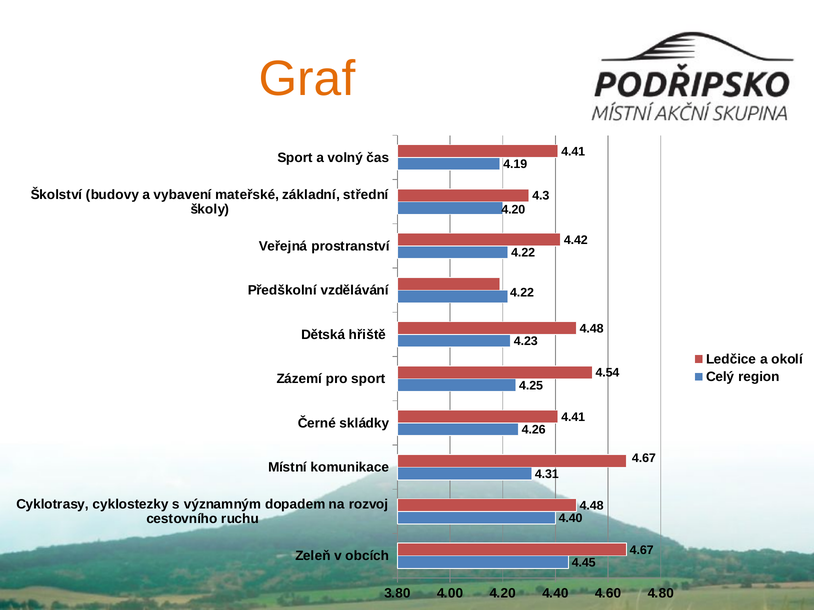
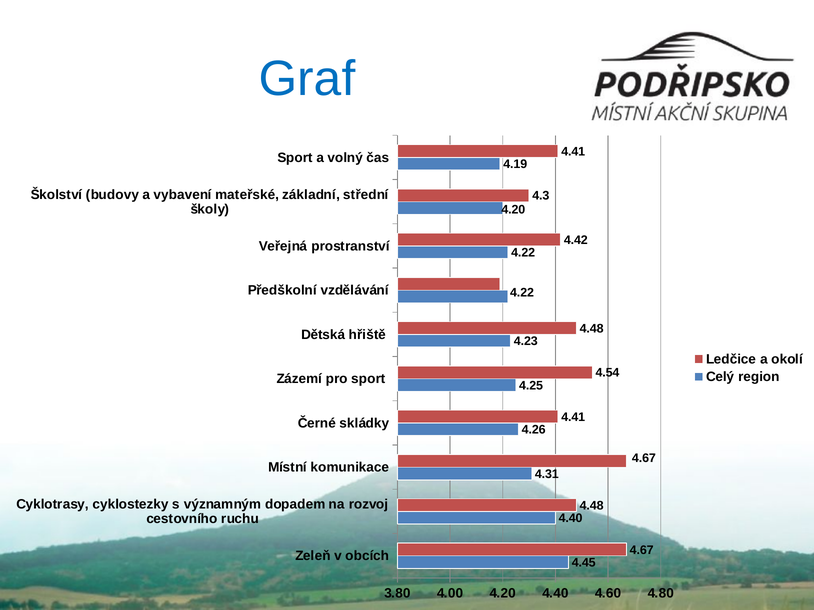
Graf colour: orange -> blue
